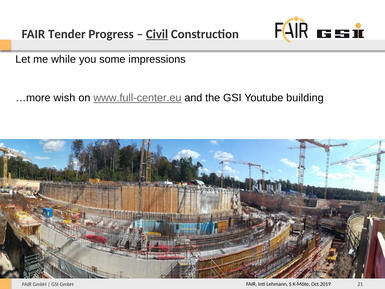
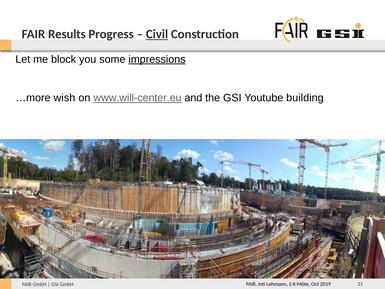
Tender: Tender -> Results
while: while -> block
impressions underline: none -> present
www.full-center.eu: www.full-center.eu -> www.will-center.eu
